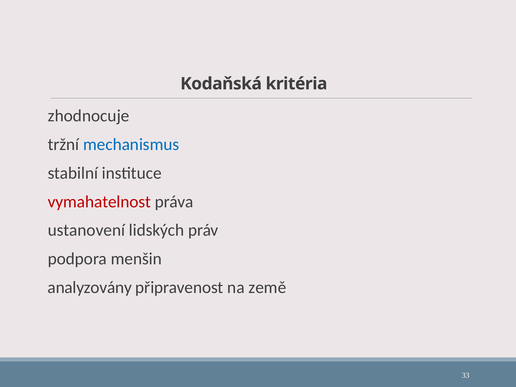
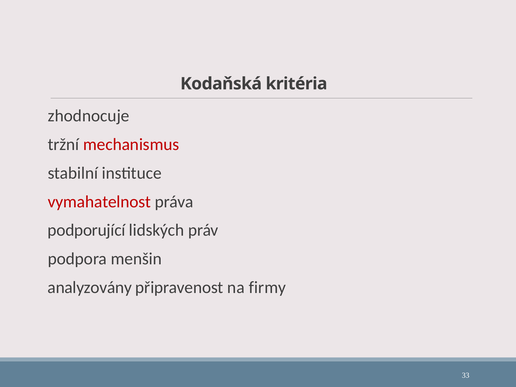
mechanismus colour: blue -> red
ustanovení: ustanovení -> podporující
země: země -> firmy
